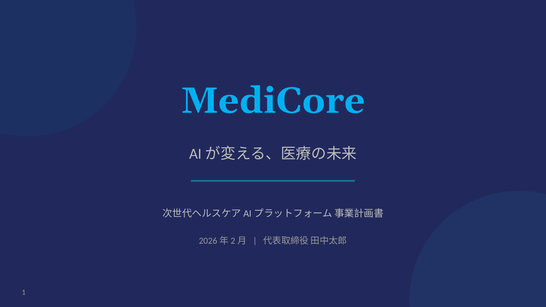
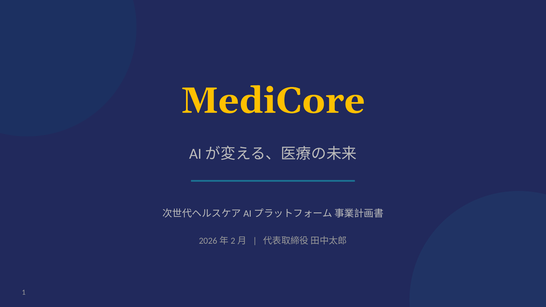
MediCore colour: light blue -> yellow
